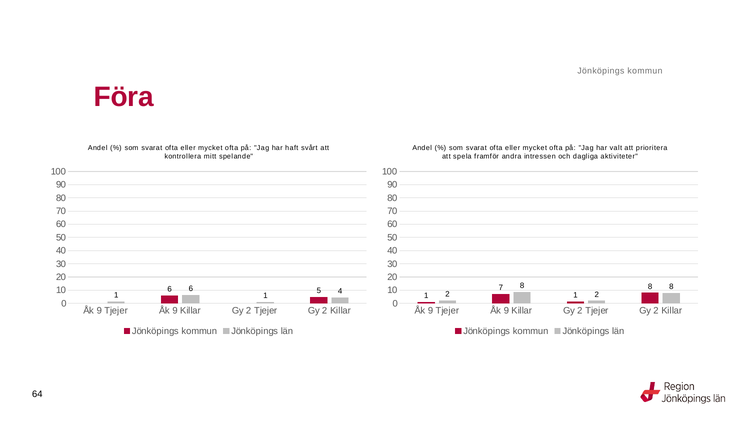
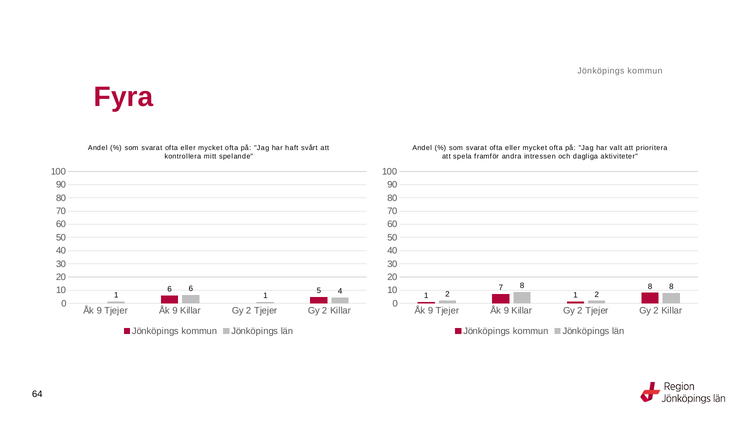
Föra: Föra -> Fyra
